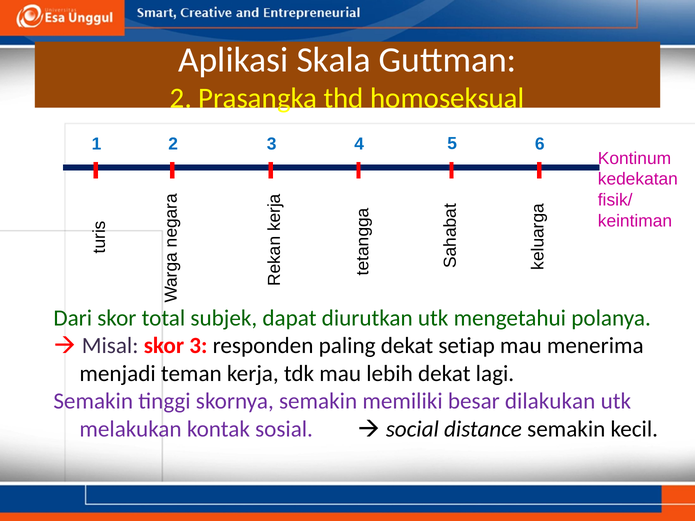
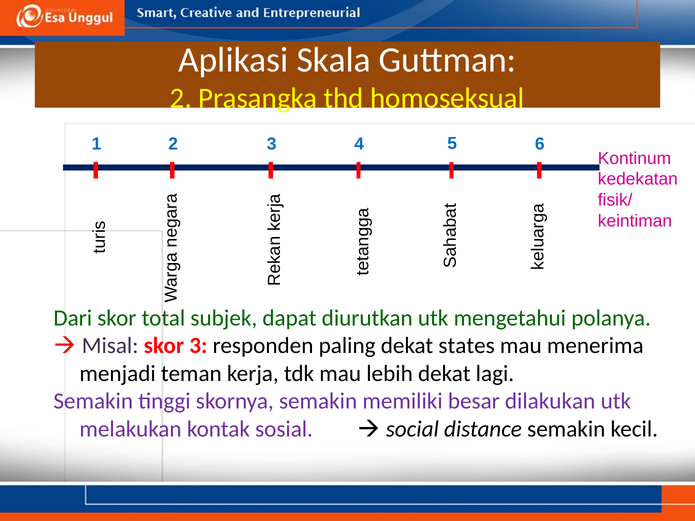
setiap: setiap -> states
